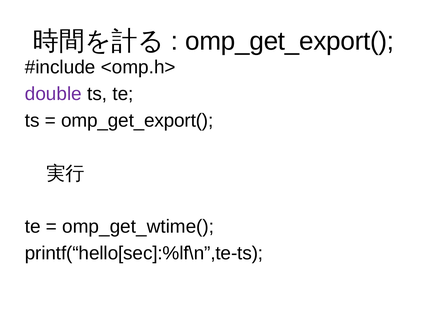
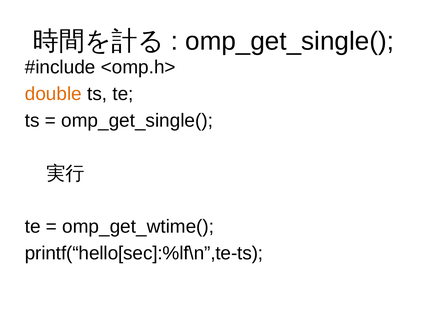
omp_get_export( at (290, 41): omp_get_export( -> omp_get_single(
double colour: purple -> orange
omp_get_export( at (137, 121): omp_get_export( -> omp_get_single(
